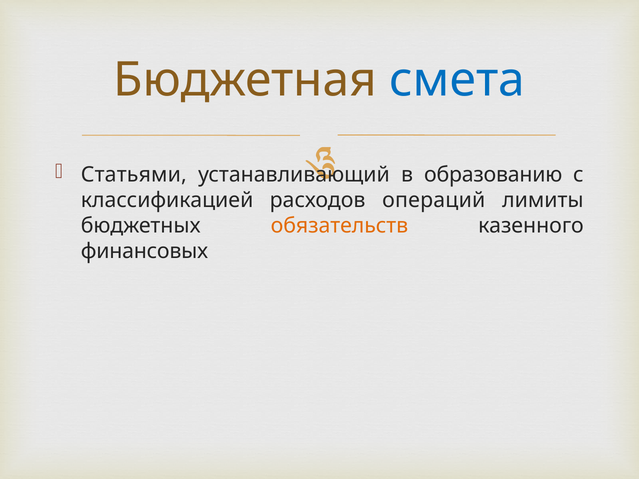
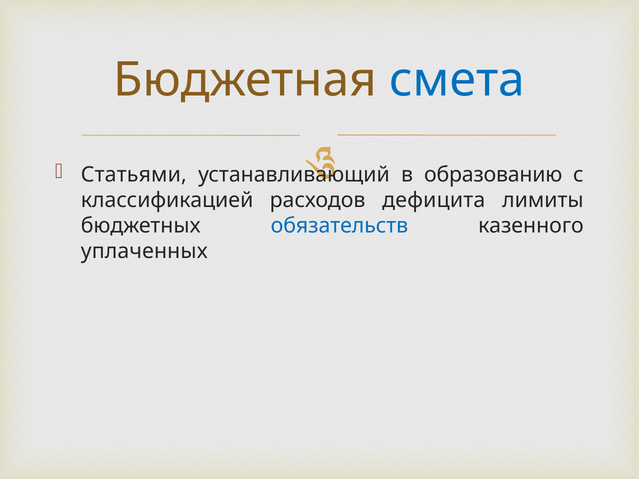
операций: операций -> дефицита
обязательств colour: orange -> blue
финансовых: финансовых -> уплаченных
